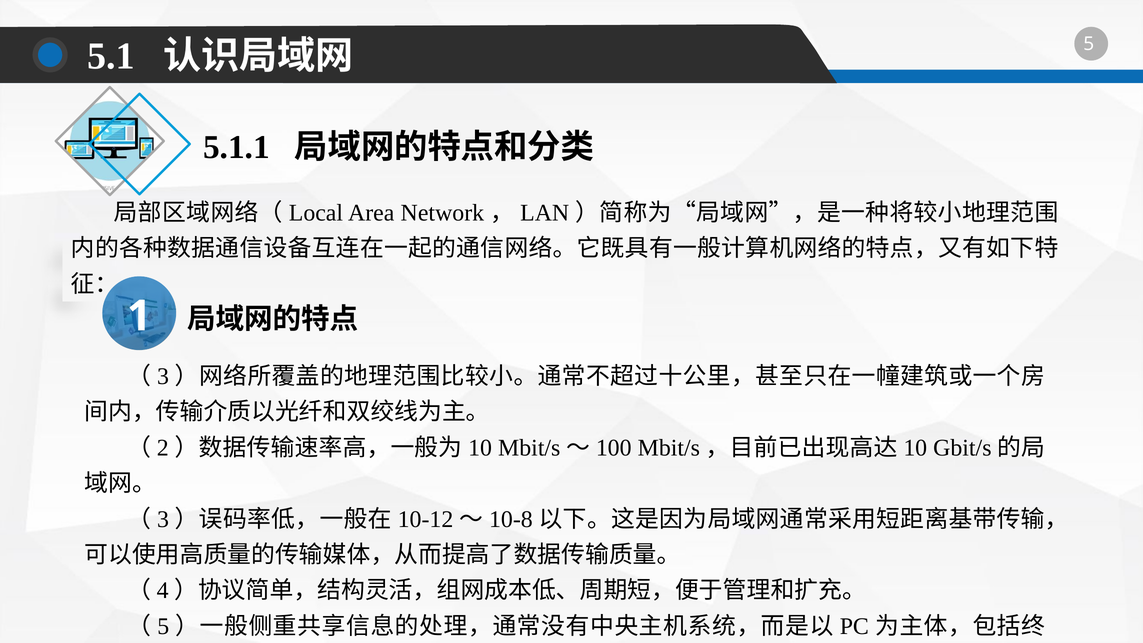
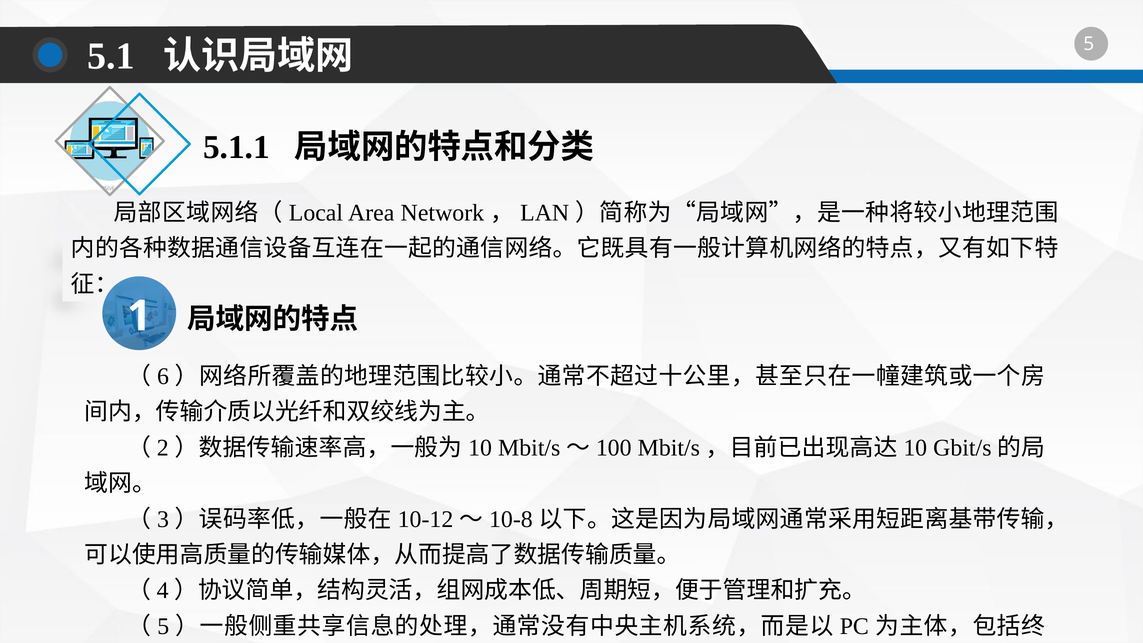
3: 3 -> 6
